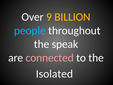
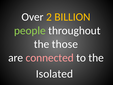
9: 9 -> 2
people colour: light blue -> light green
speak: speak -> those
